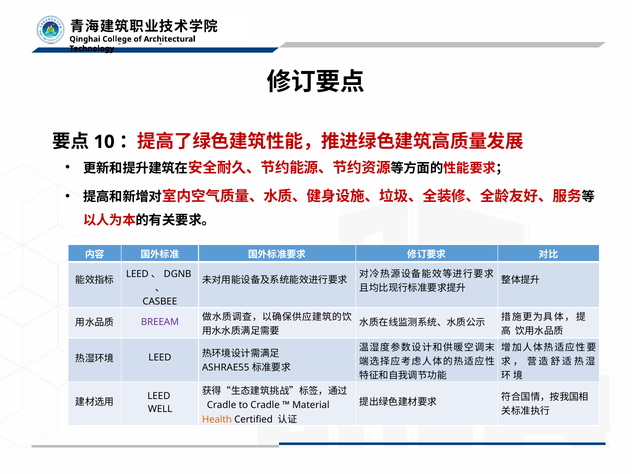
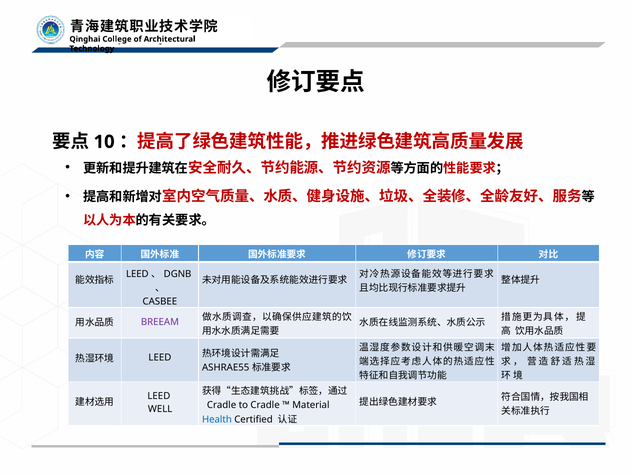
Health colour: orange -> blue
